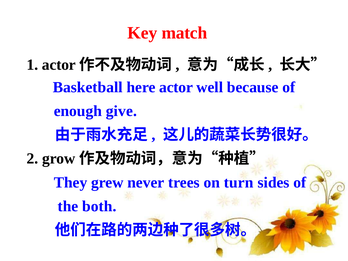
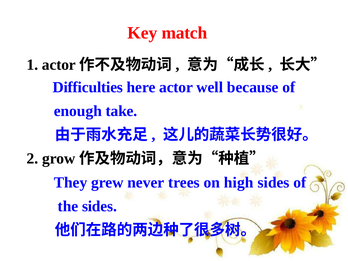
Basketball: Basketball -> Difficulties
give: give -> take
turn: turn -> high
the both: both -> sides
